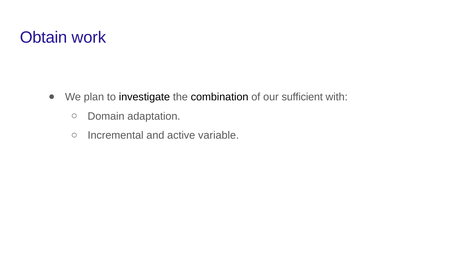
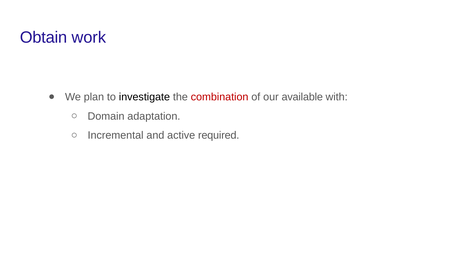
combination colour: black -> red
sufficient: sufficient -> available
variable: variable -> required
